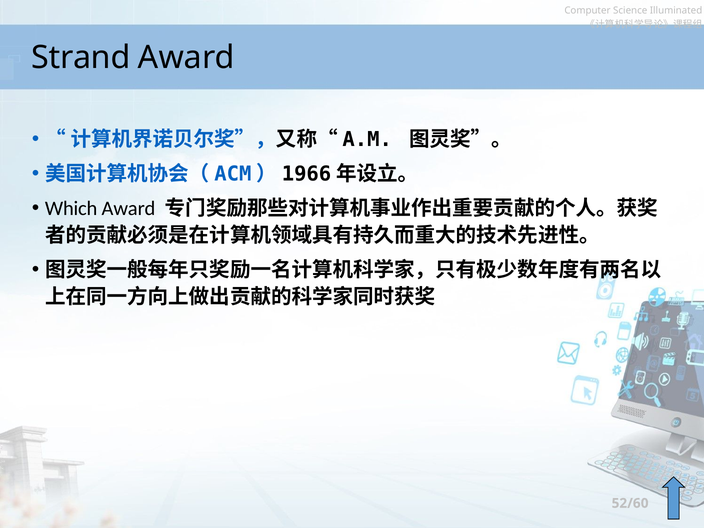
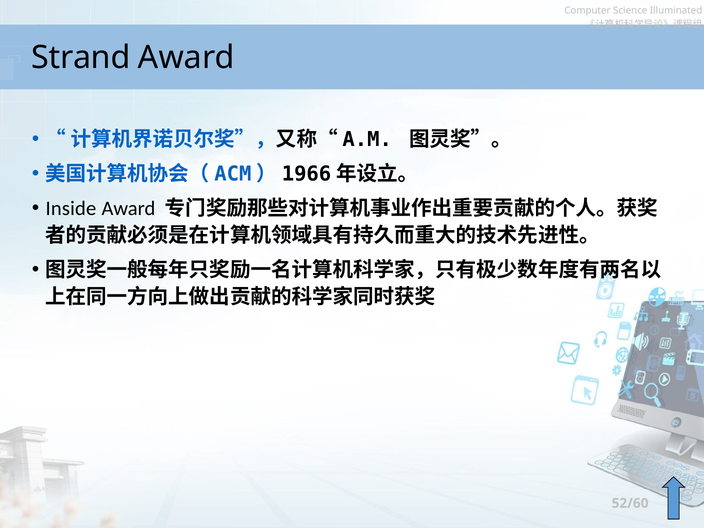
Which: Which -> Inside
